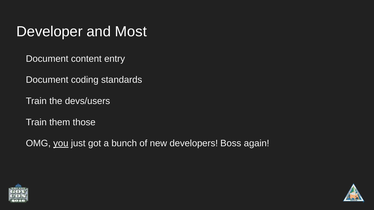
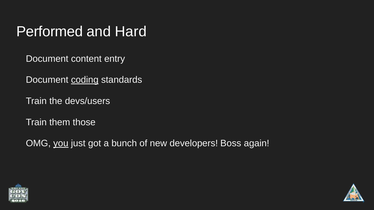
Developer: Developer -> Performed
Most: Most -> Hard
coding underline: none -> present
